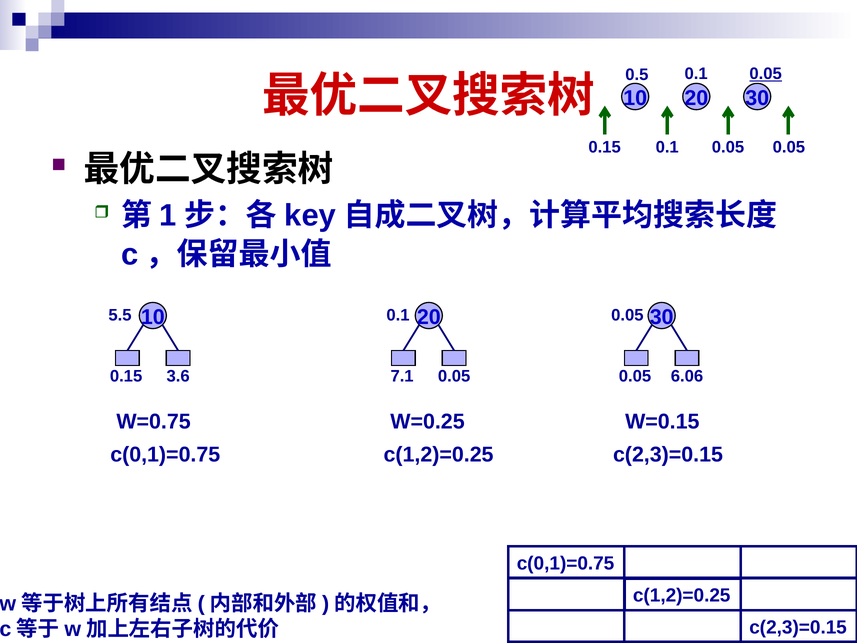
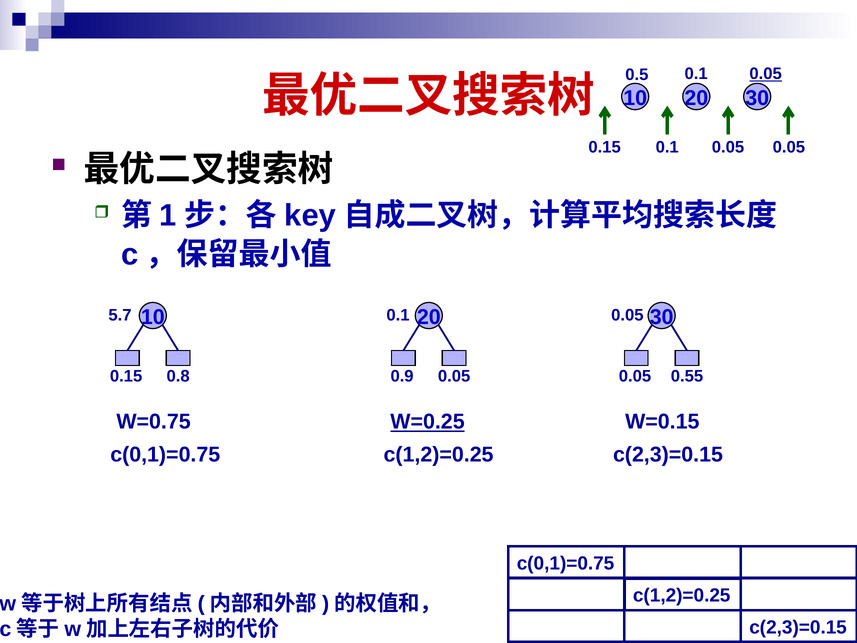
5.5: 5.5 -> 5.7
3.6: 3.6 -> 0.8
7.1: 7.1 -> 0.9
6.06: 6.06 -> 0.55
W=0.25 underline: none -> present
